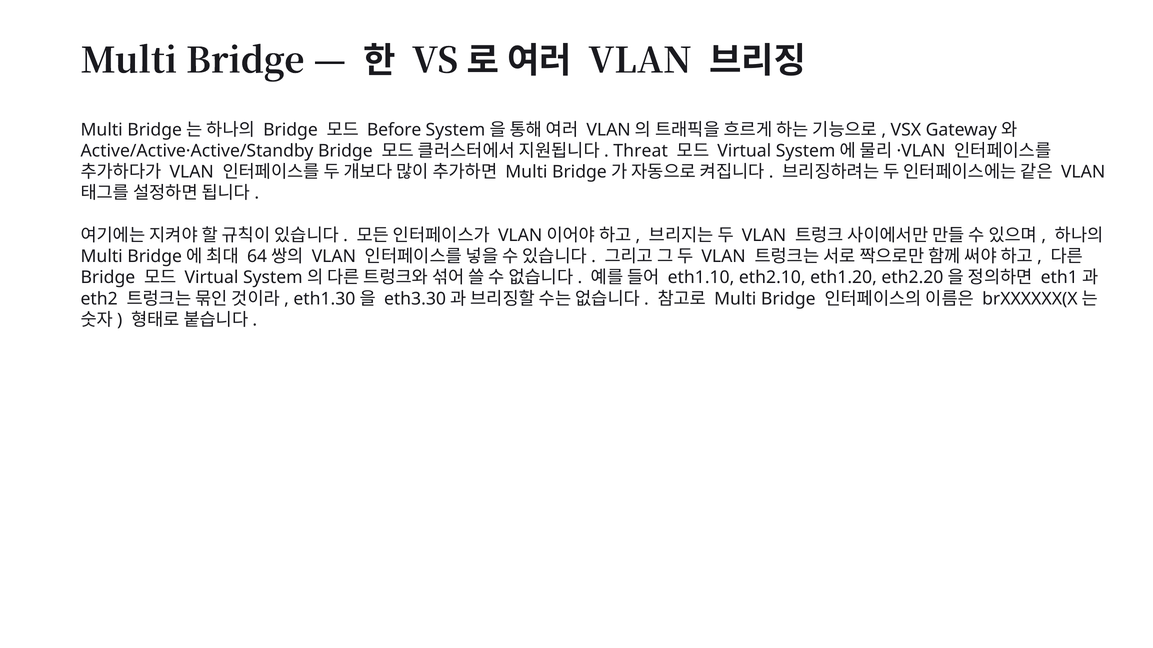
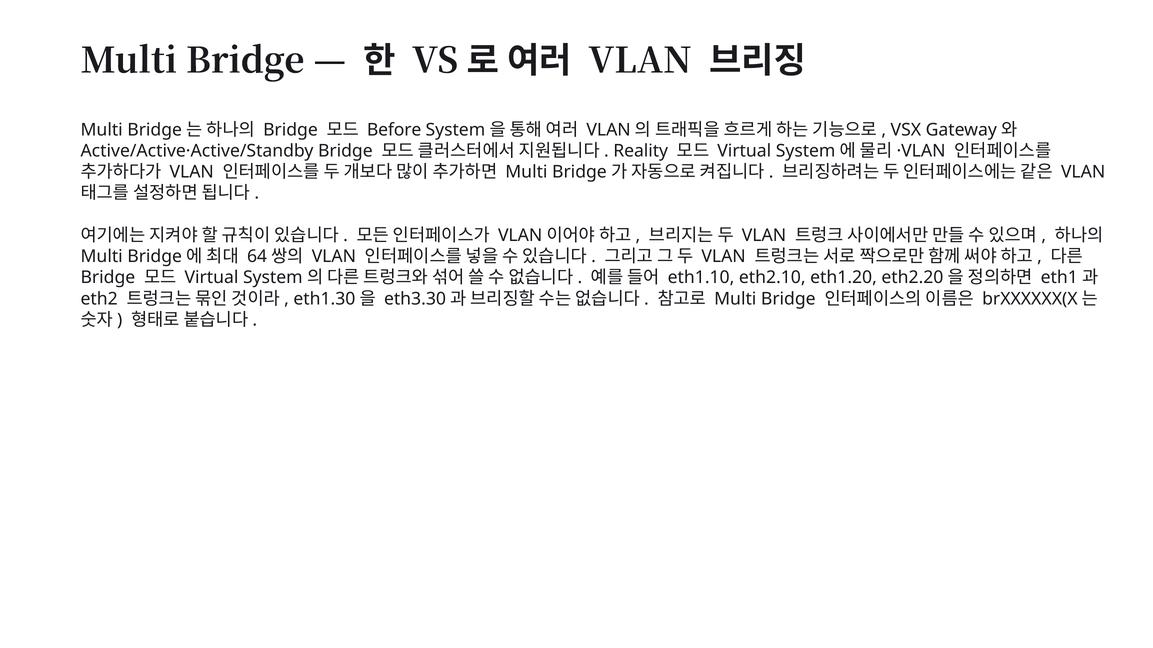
Threat: Threat -> Reality
